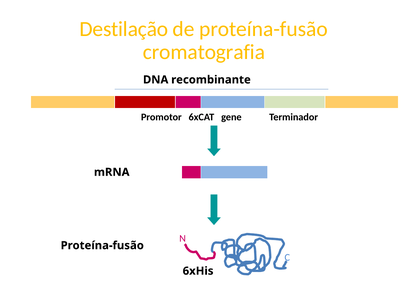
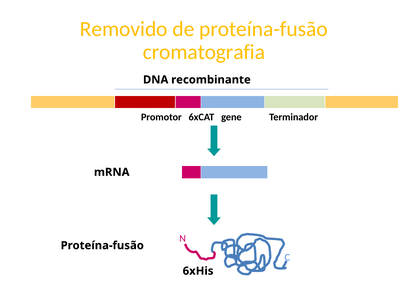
Destilação: Destilação -> Removido
